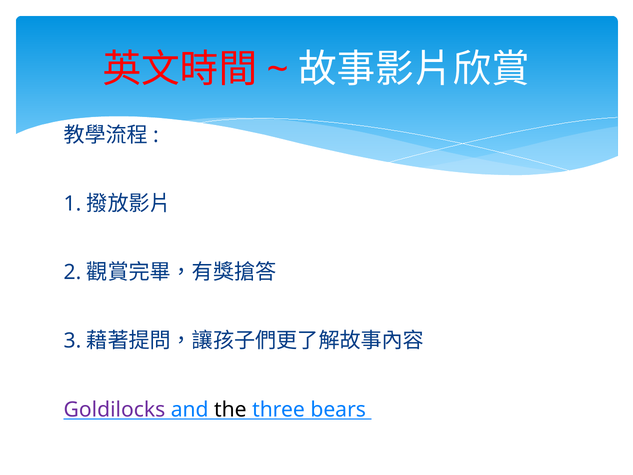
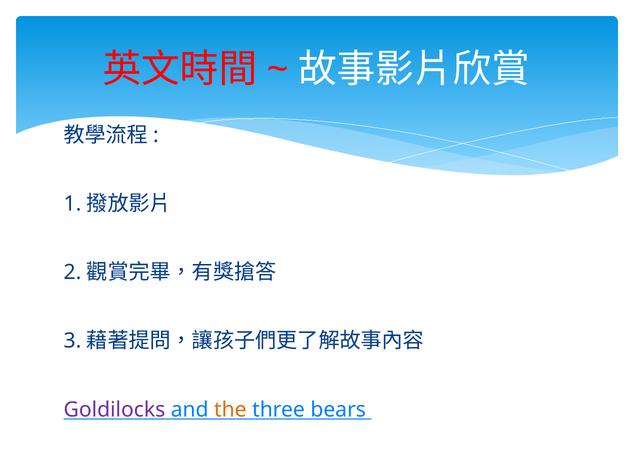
the colour: black -> orange
